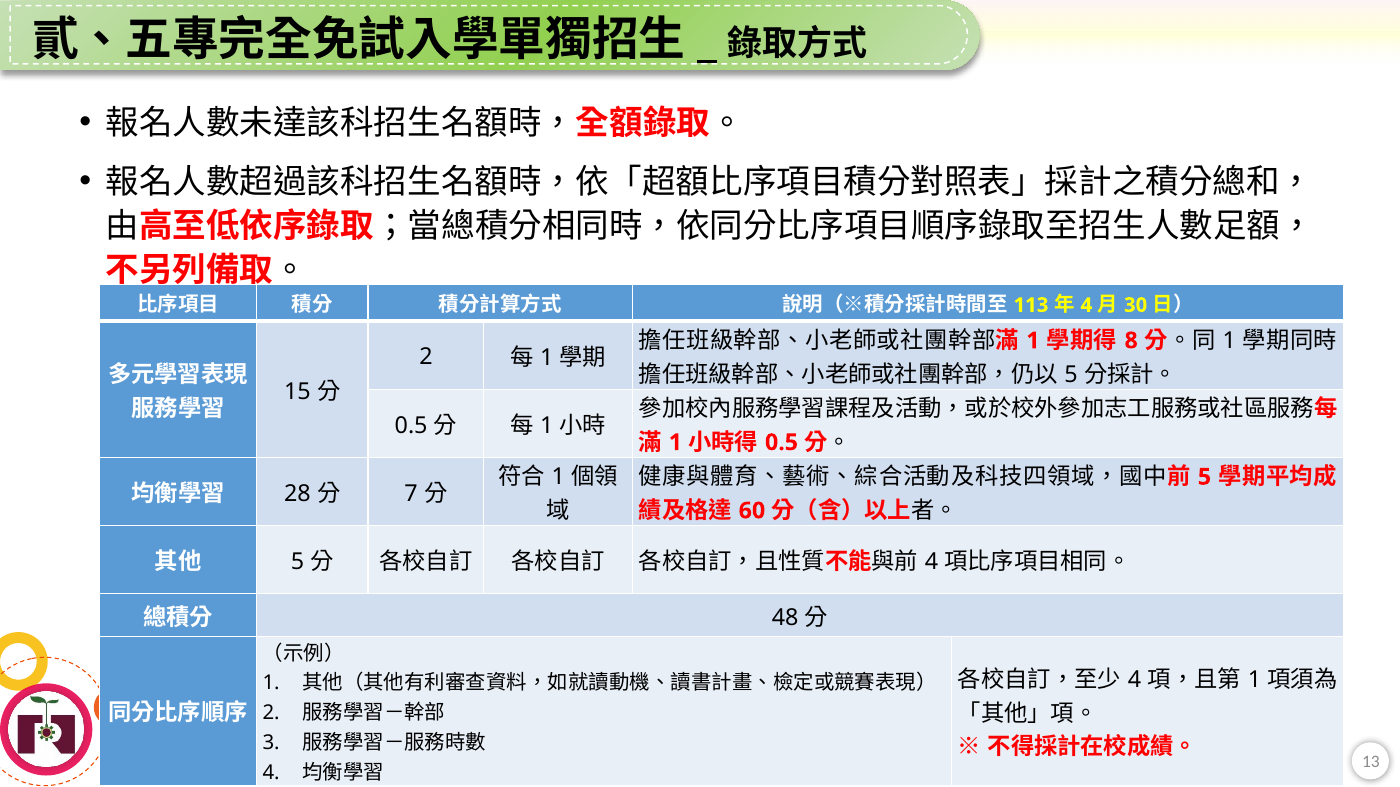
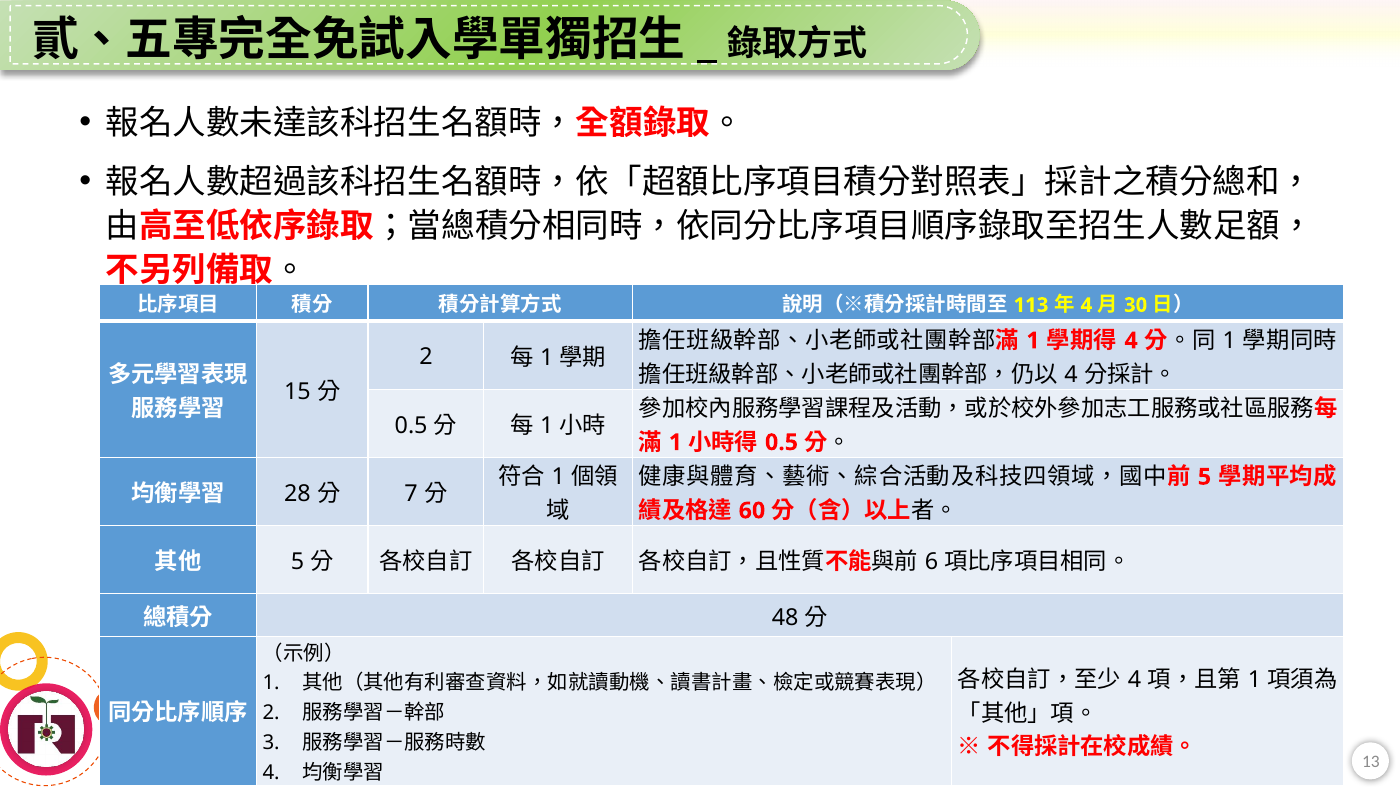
8 at (1131, 341): 8 -> 4
5 at (1071, 375): 5 -> 4
4 at (931, 562): 4 -> 6
